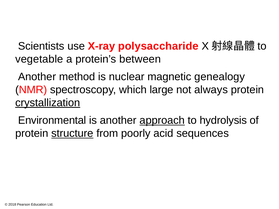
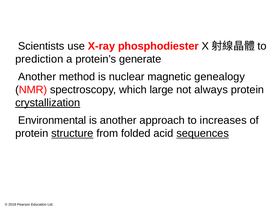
polysaccharide: polysaccharide -> phosphodiester
vegetable: vegetable -> prediction
between: between -> generate
approach underline: present -> none
hydrolysis: hydrolysis -> increases
poorly: poorly -> folded
sequences underline: none -> present
